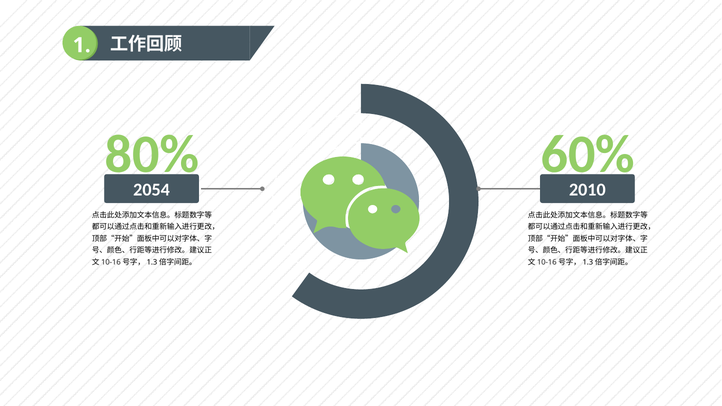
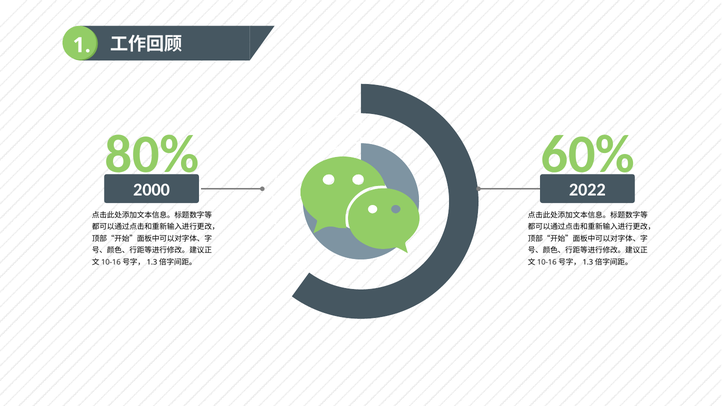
2054: 2054 -> 2000
2010: 2010 -> 2022
